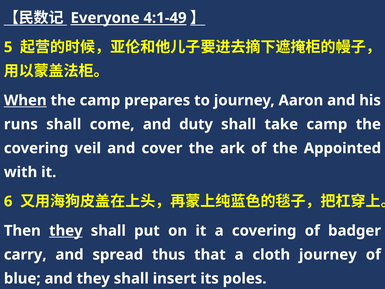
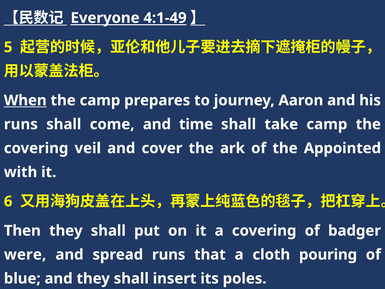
duty: duty -> time
they at (66, 231) underline: present -> none
carry: carry -> were
spread thus: thus -> runs
cloth journey: journey -> pouring
